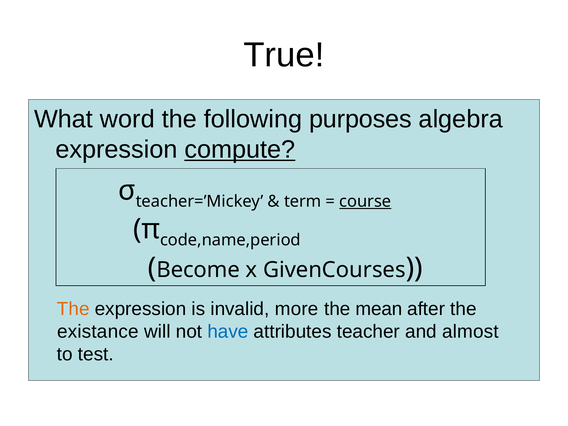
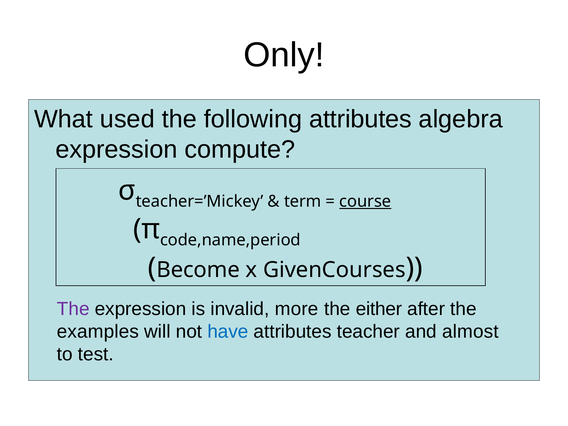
True: True -> Only
word: word -> used
following purposes: purposes -> attributes
compute underline: present -> none
The at (73, 309) colour: orange -> purple
mean: mean -> either
existance: existance -> examples
